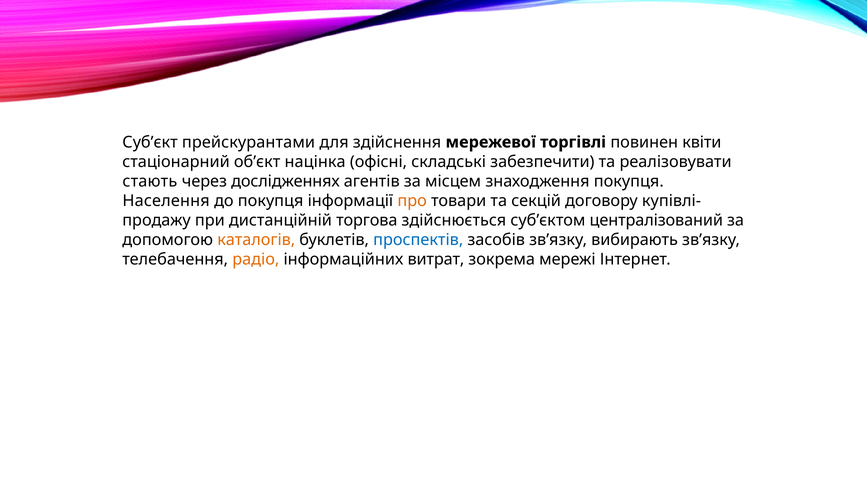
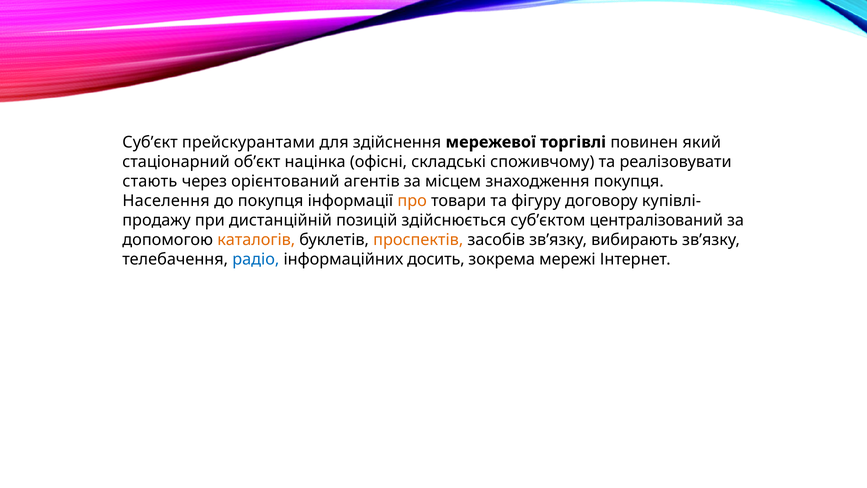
квіти: квіти -> який
забезпечити: забезпечити -> споживчому
дослідженнях: дослідженнях -> орієнтований
секцій: секцій -> фігуру
торгова: торгова -> позицій
проспектів colour: blue -> orange
радіо colour: orange -> blue
витрат: витрат -> досить
